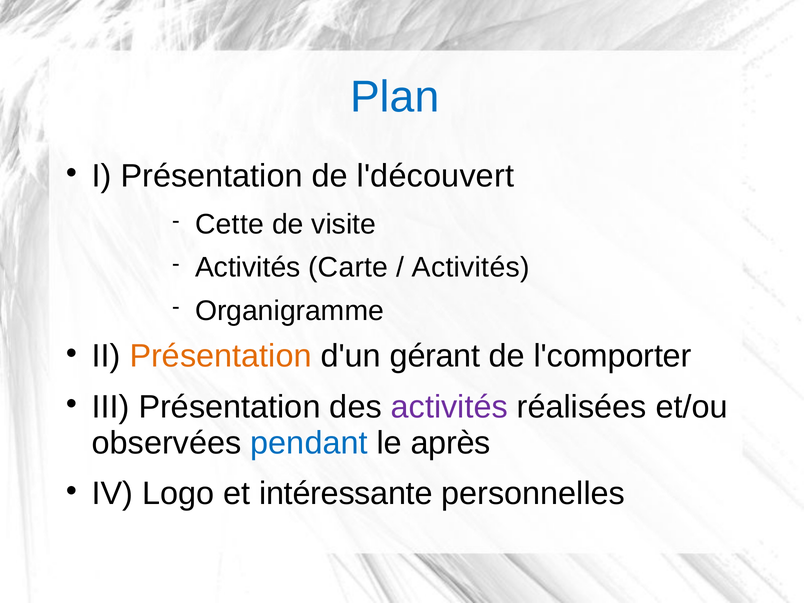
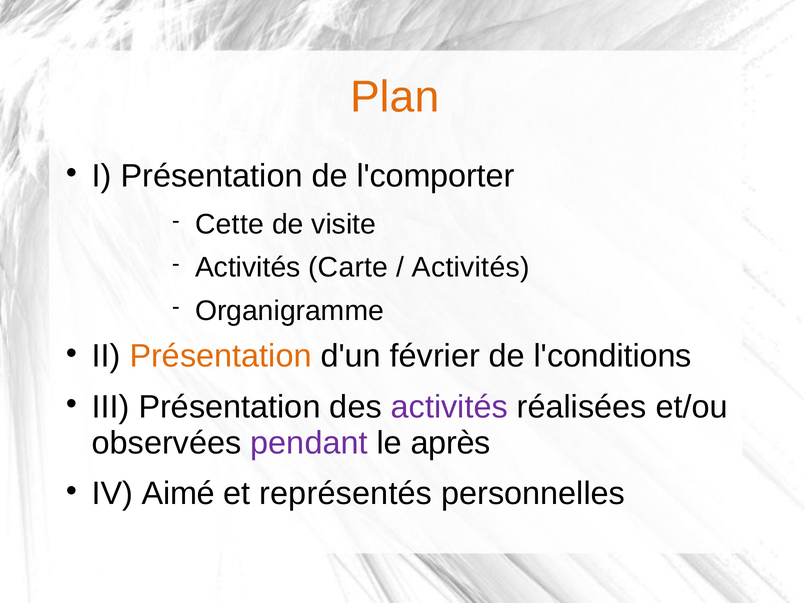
Plan colour: blue -> orange
l'découvert: l'découvert -> l'comporter
gérant: gérant -> février
l'comporter: l'comporter -> l'conditions
pendant colour: blue -> purple
Logo: Logo -> Aimé
intéressante: intéressante -> représentés
